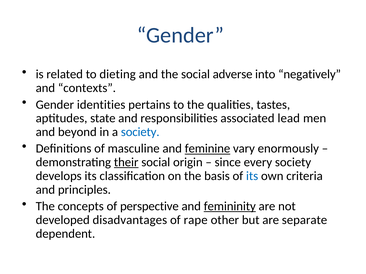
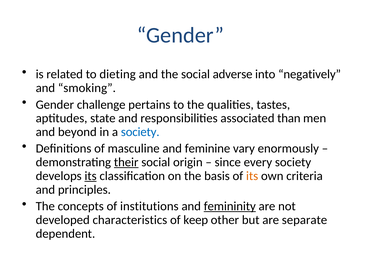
contexts: contexts -> smoking
identities: identities -> challenge
lead: lead -> than
feminine underline: present -> none
its at (91, 176) underline: none -> present
its at (252, 176) colour: blue -> orange
perspective: perspective -> institutions
disadvantages: disadvantages -> characteristics
rape: rape -> keep
